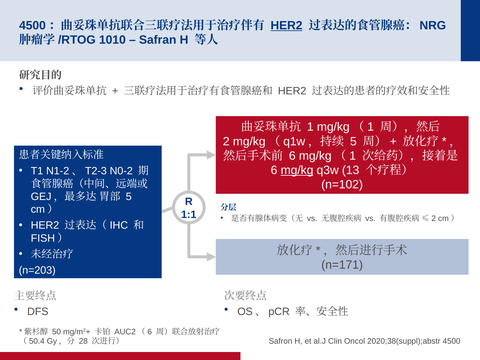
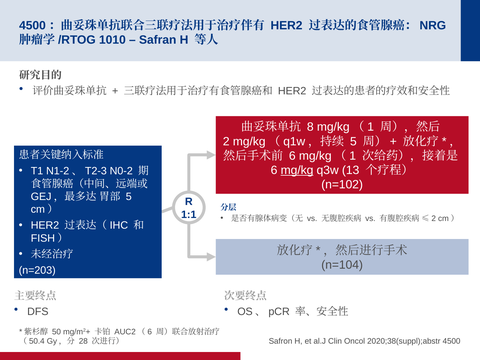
HER2 at (287, 25) underline: present -> none
1: 1 -> 8
n=171: n=171 -> n=104
